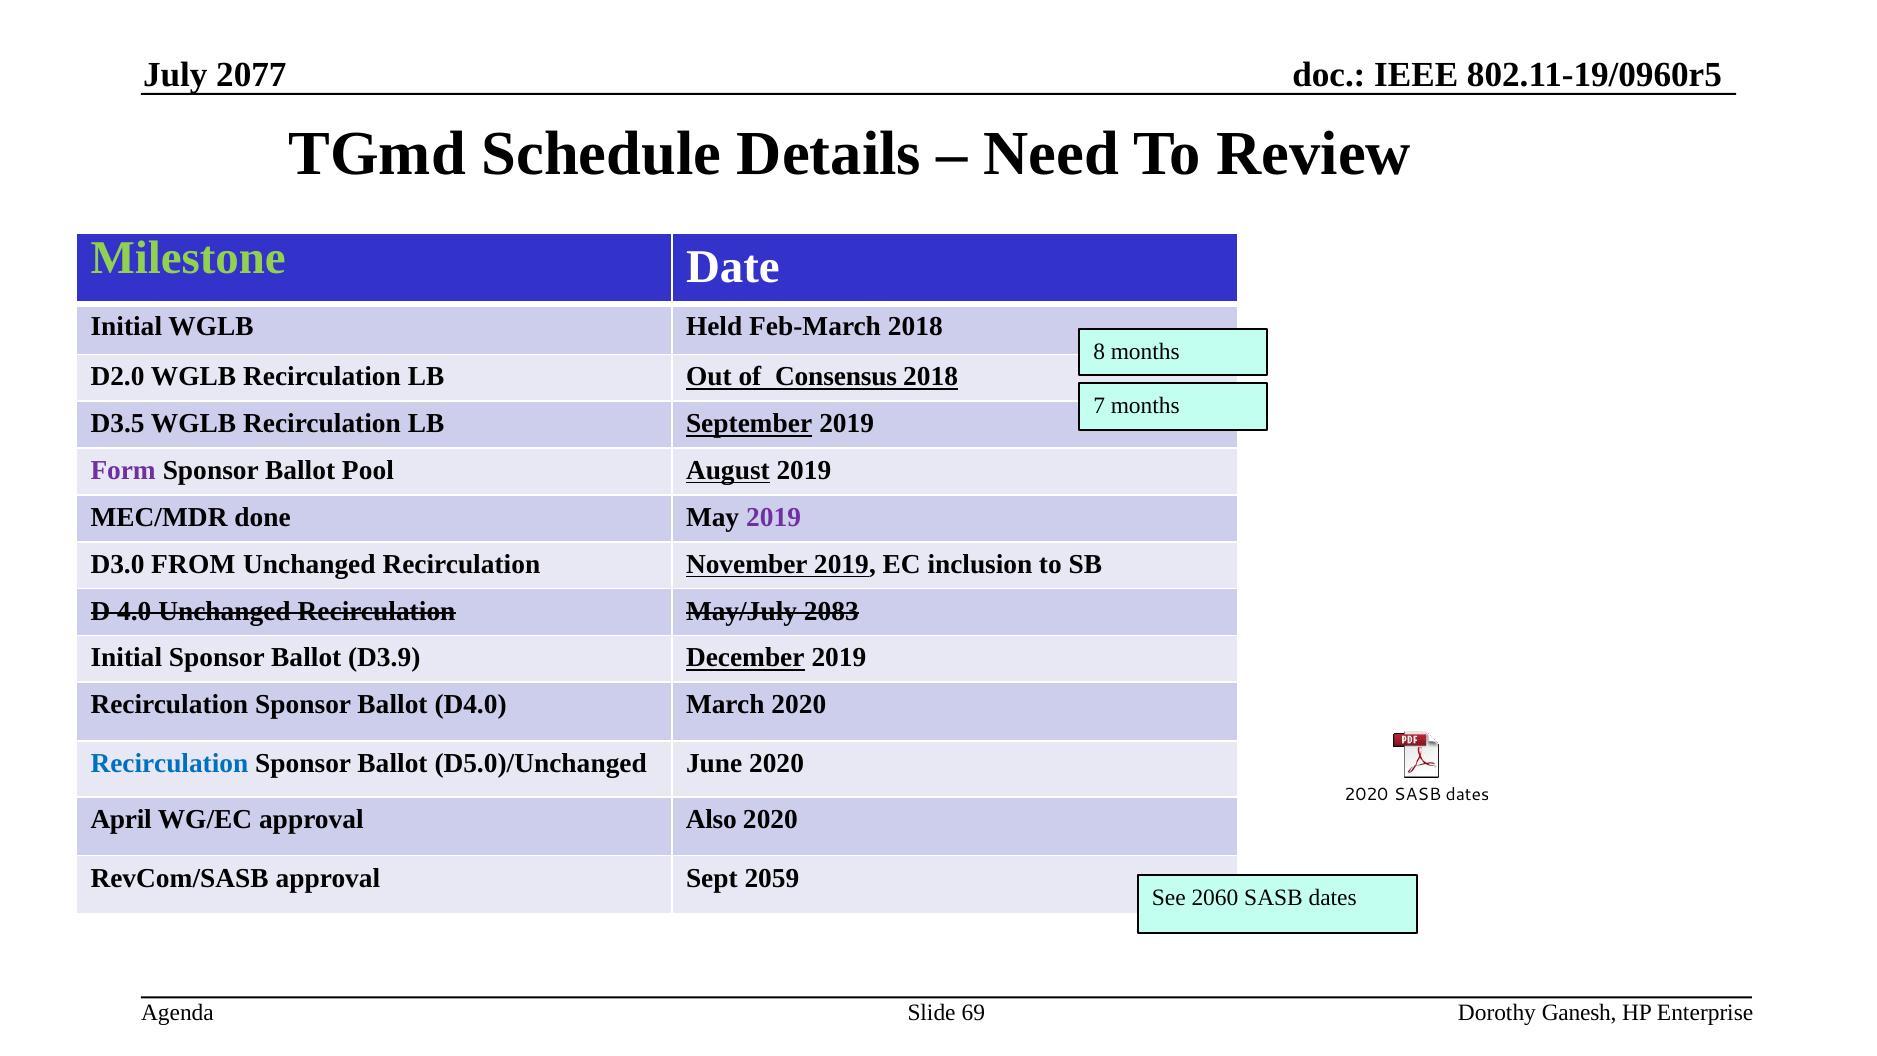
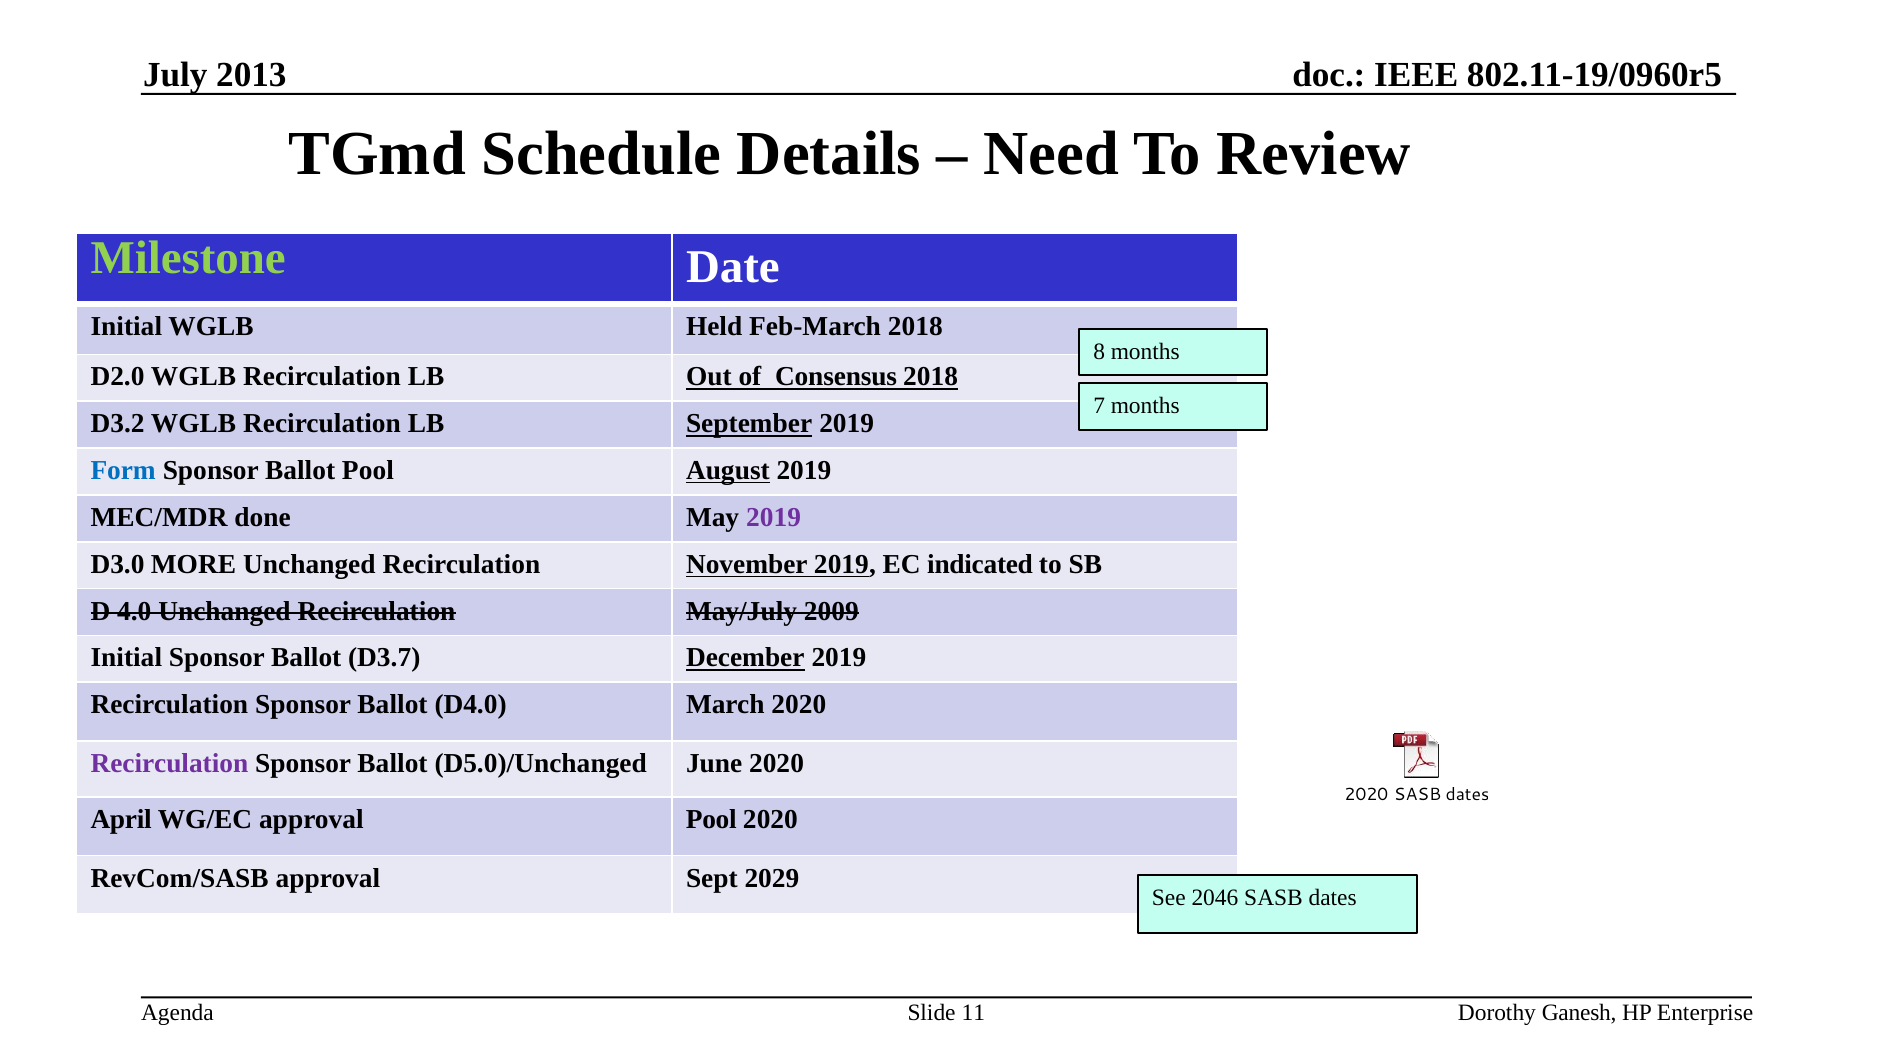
2077: 2077 -> 2013
D3.5: D3.5 -> D3.2
Form colour: purple -> blue
FROM: FROM -> MORE
inclusion: inclusion -> indicated
2083: 2083 -> 2009
D3.9: D3.9 -> D3.7
Recirculation at (169, 763) colour: blue -> purple
approval Also: Also -> Pool
2059: 2059 -> 2029
2060: 2060 -> 2046
69: 69 -> 11
